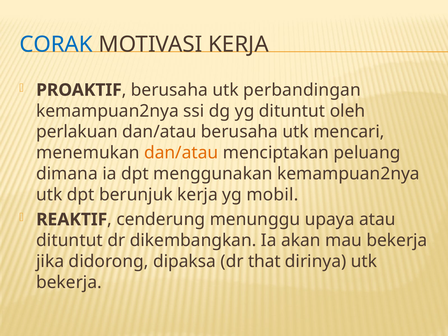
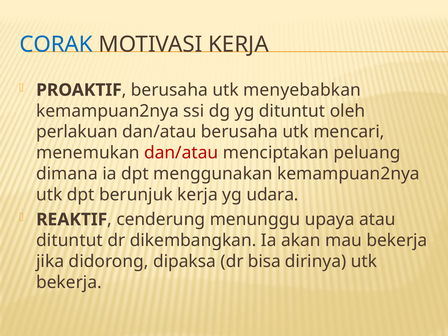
perbandingan: perbandingan -> menyebabkan
dan/atau at (181, 153) colour: orange -> red
mobil: mobil -> udara
that: that -> bisa
